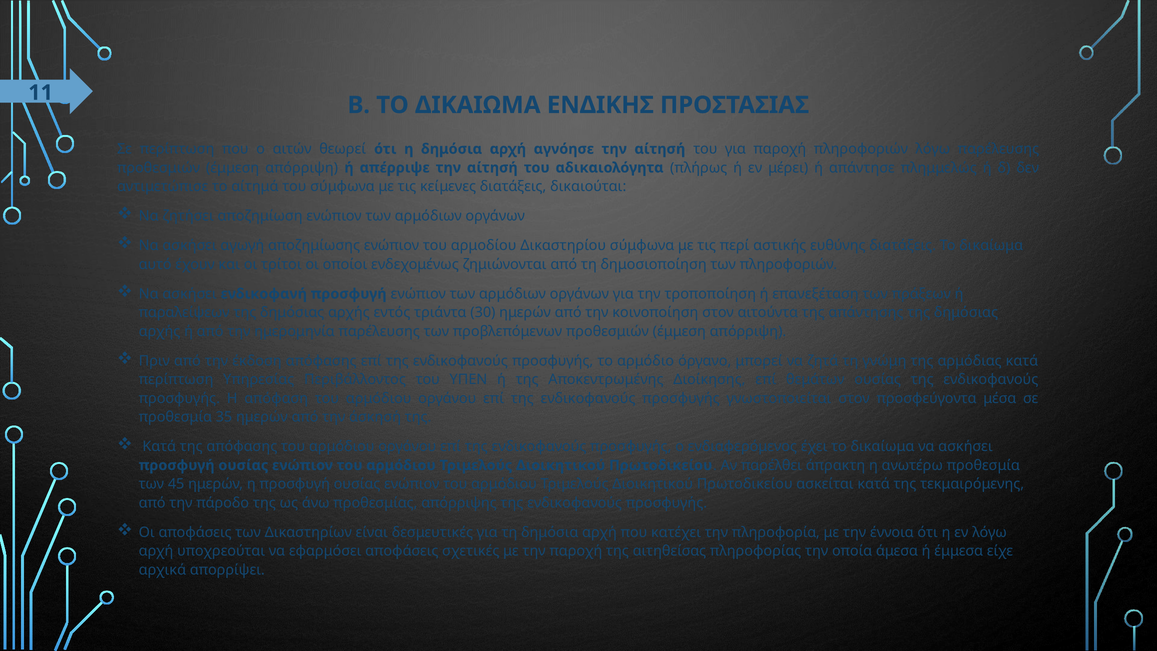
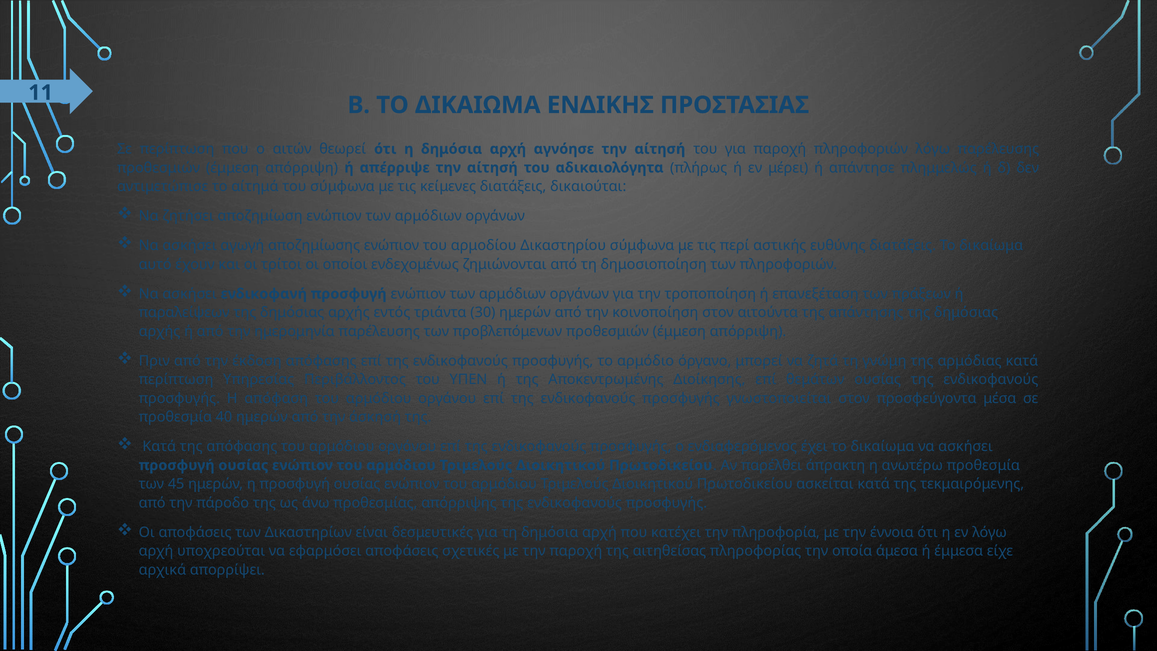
35: 35 -> 40
